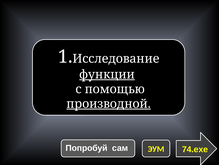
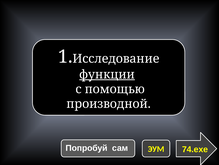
производной underline: present -> none
